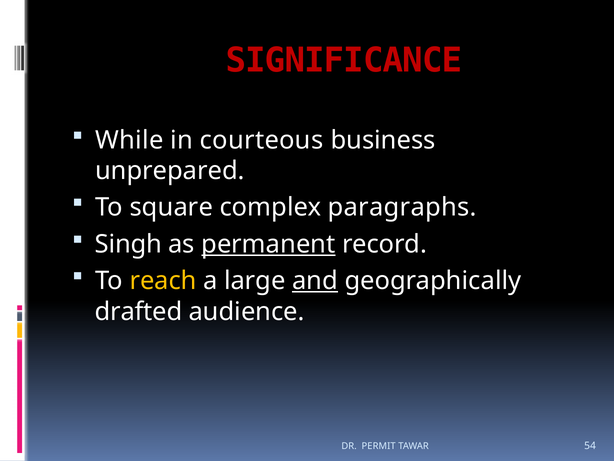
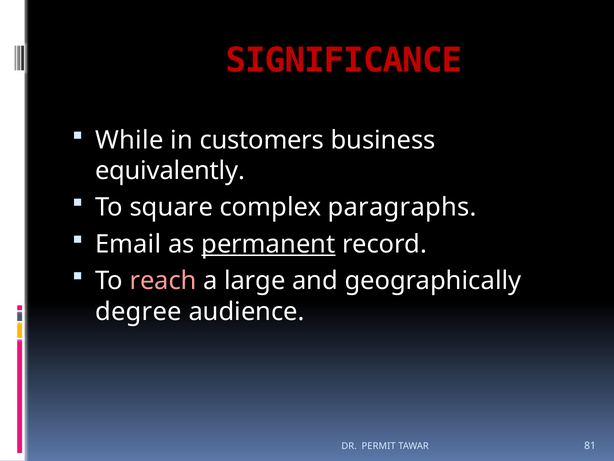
courteous: courteous -> customers
unprepared: unprepared -> equivalently
Singh: Singh -> Email
reach colour: yellow -> pink
and underline: present -> none
drafted: drafted -> degree
54: 54 -> 81
